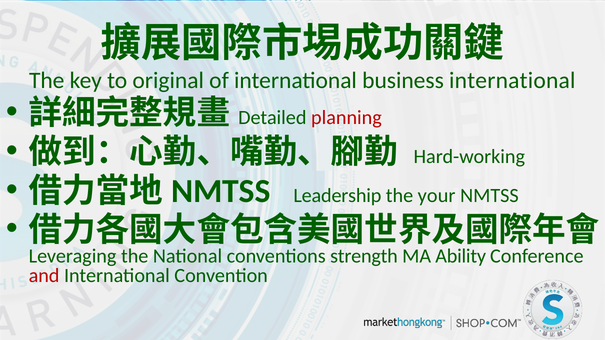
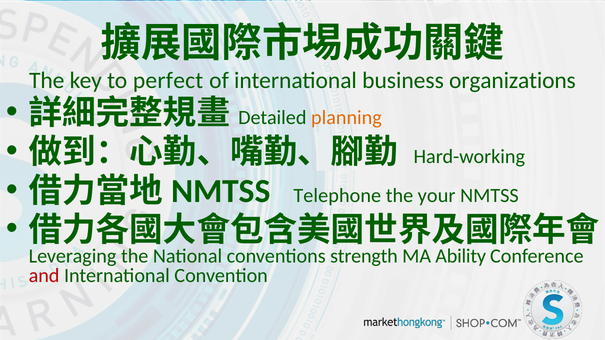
original: original -> perfect
business international: international -> organizations
planning colour: red -> orange
Leadership: Leadership -> Telephone
